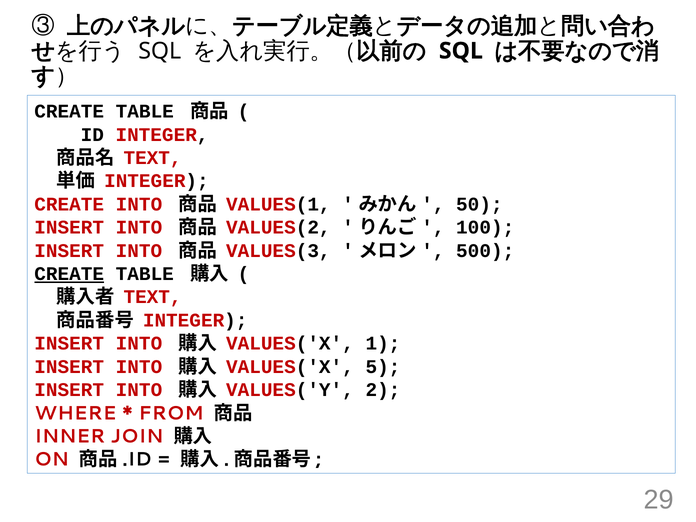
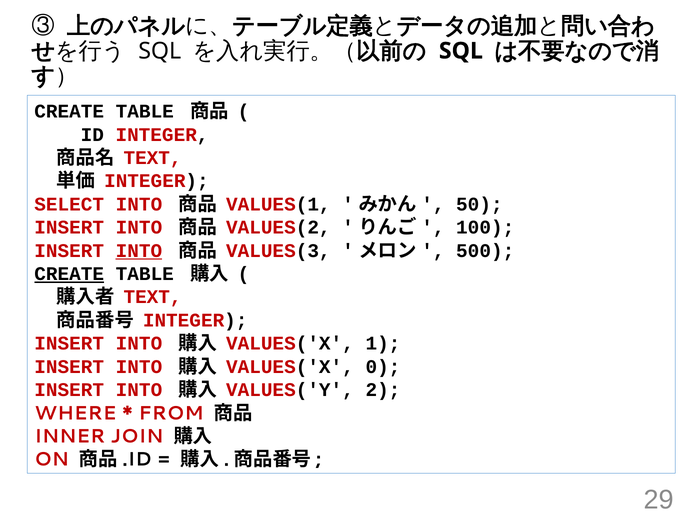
CREATE at (69, 204): CREATE -> SELECT
INTO at (139, 251) underline: none -> present
5: 5 -> 0
